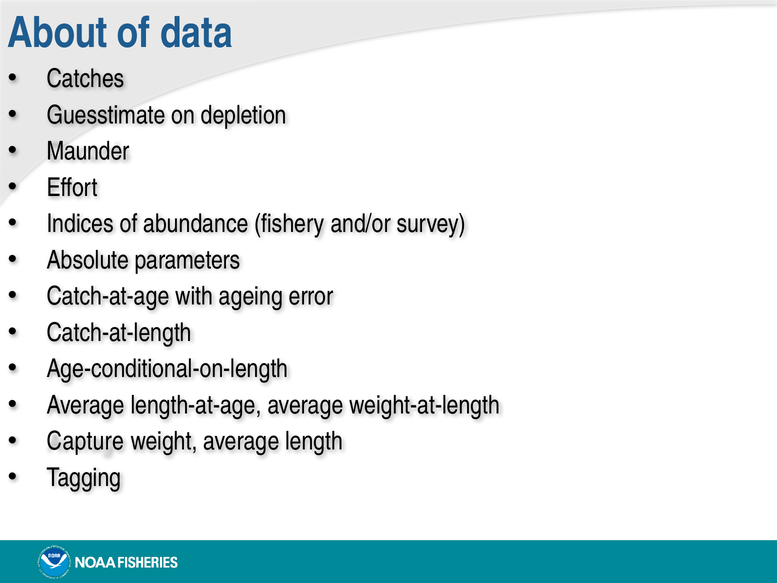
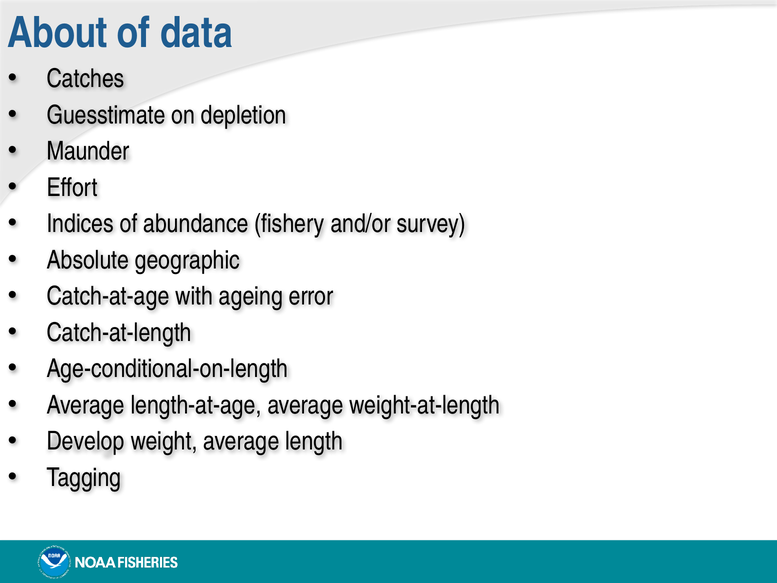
parameters: parameters -> geographic
Capture: Capture -> Develop
